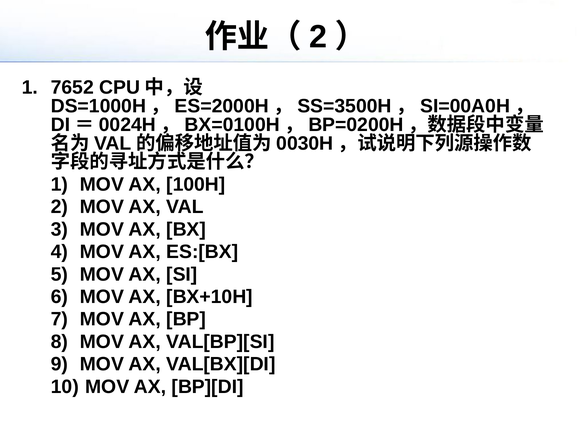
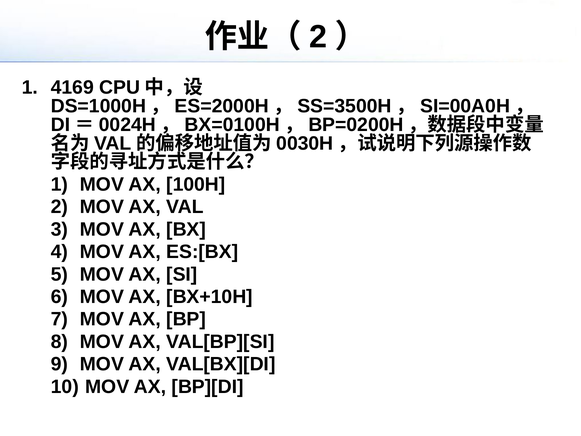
7652: 7652 -> 4169
